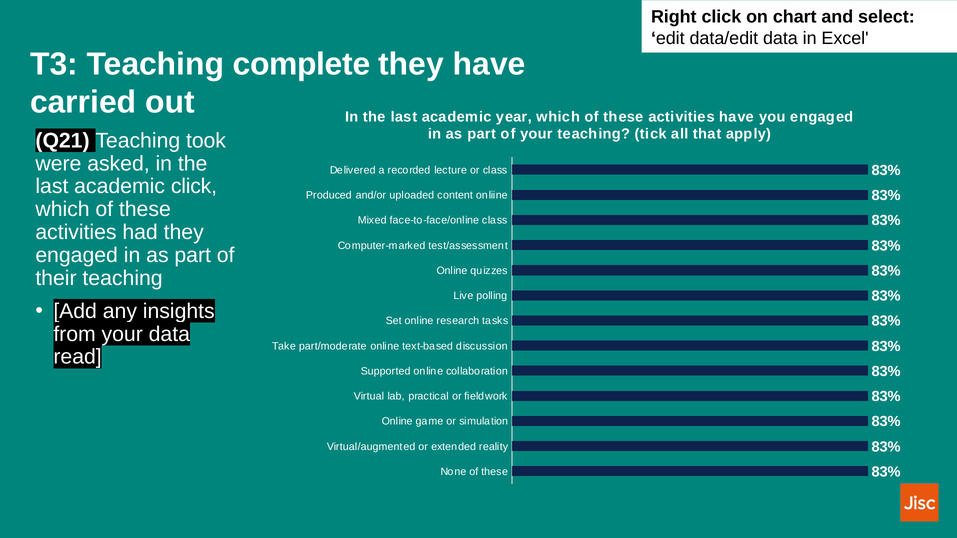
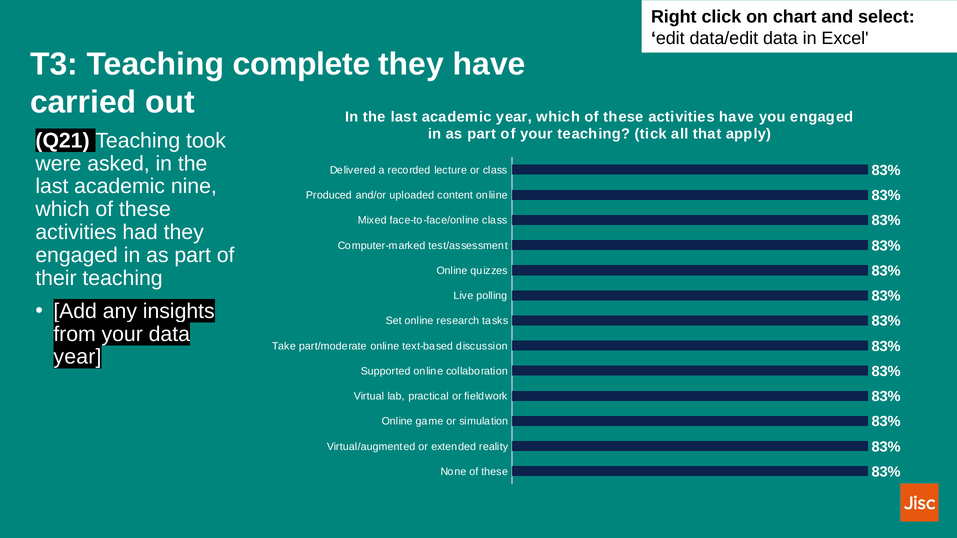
academic click: click -> nine
read at (78, 357): read -> year
